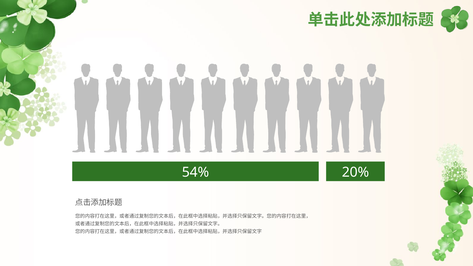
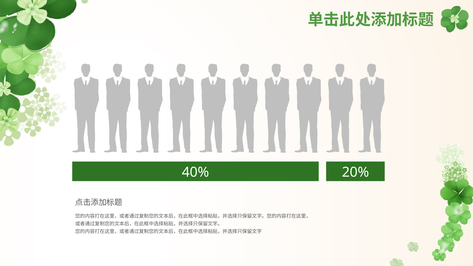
54%: 54% -> 40%
